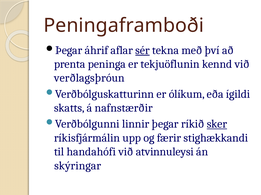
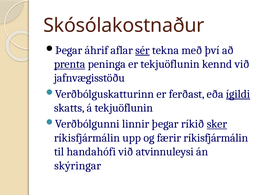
Peningaframboði: Peningaframboði -> Skósólakostnaður
prenta underline: none -> present
verðlagsþróun: verðlagsþróun -> jafnvægisstöðu
ólíkum: ólíkum -> ferðast
ígildi underline: none -> present
á nafnstærðir: nafnstærðir -> tekjuöflunin
færir stighækkandi: stighækkandi -> ríkisfjármálin
